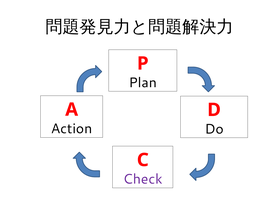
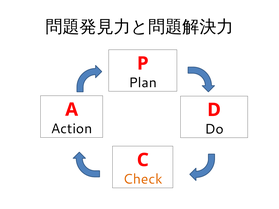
Check colour: purple -> orange
